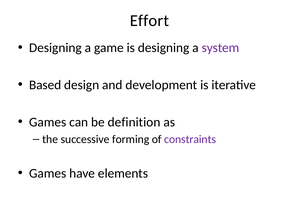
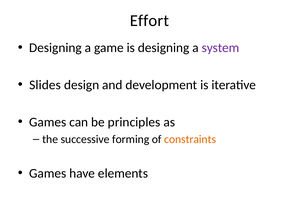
Based: Based -> Slides
definition: definition -> principles
constraints colour: purple -> orange
